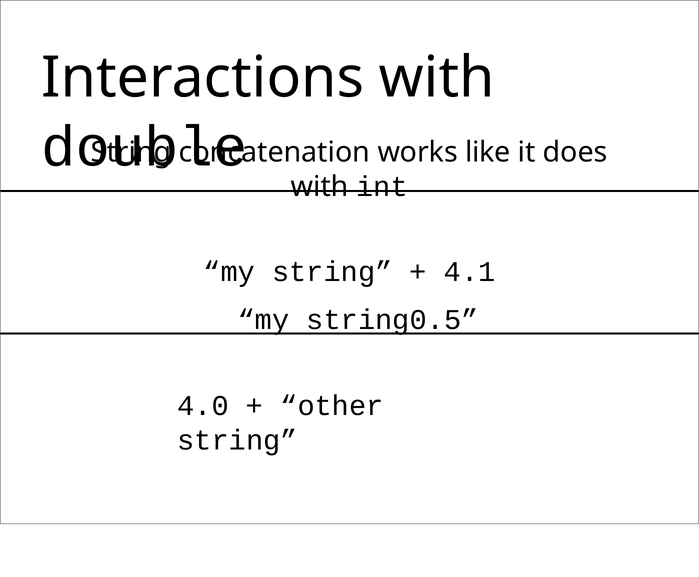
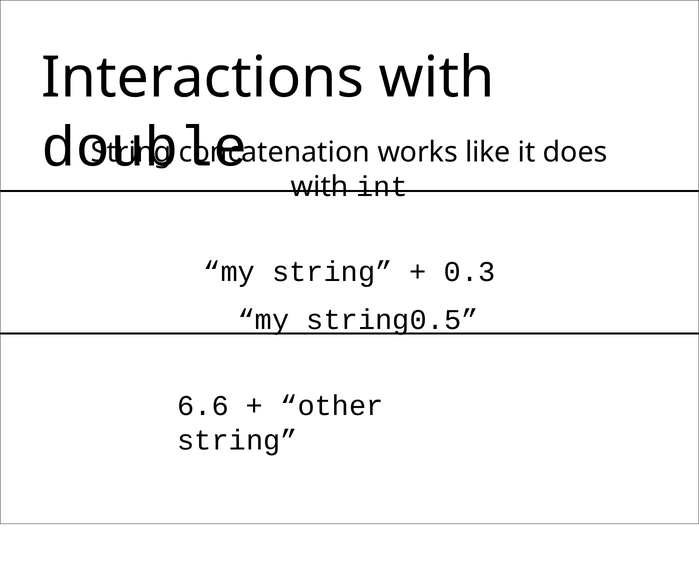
4.1: 4.1 -> 0.3
4.0: 4.0 -> 6.6
